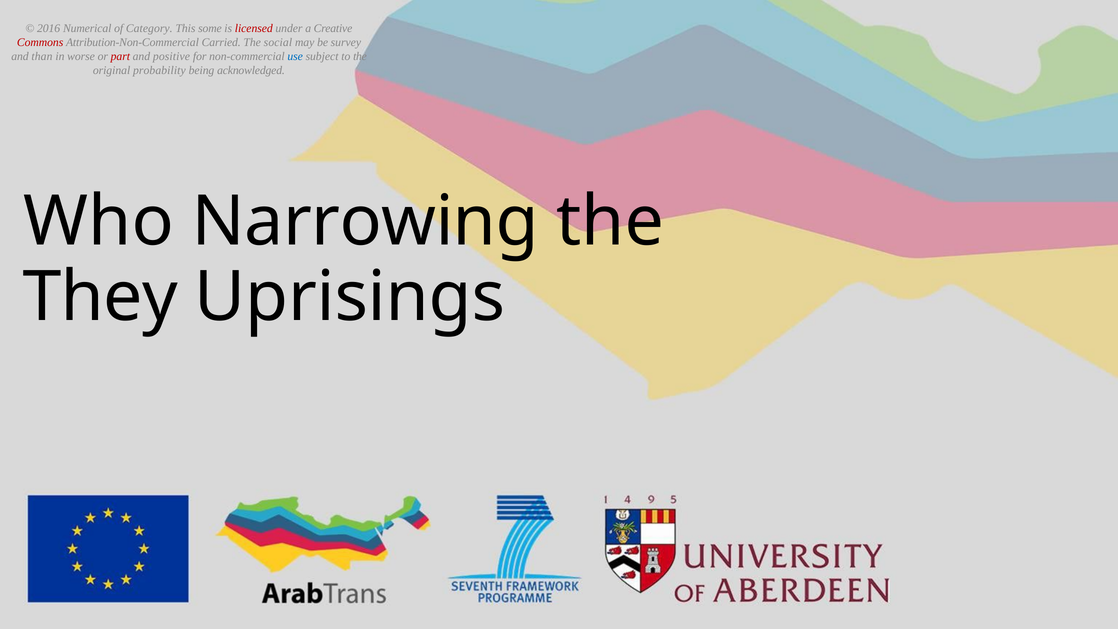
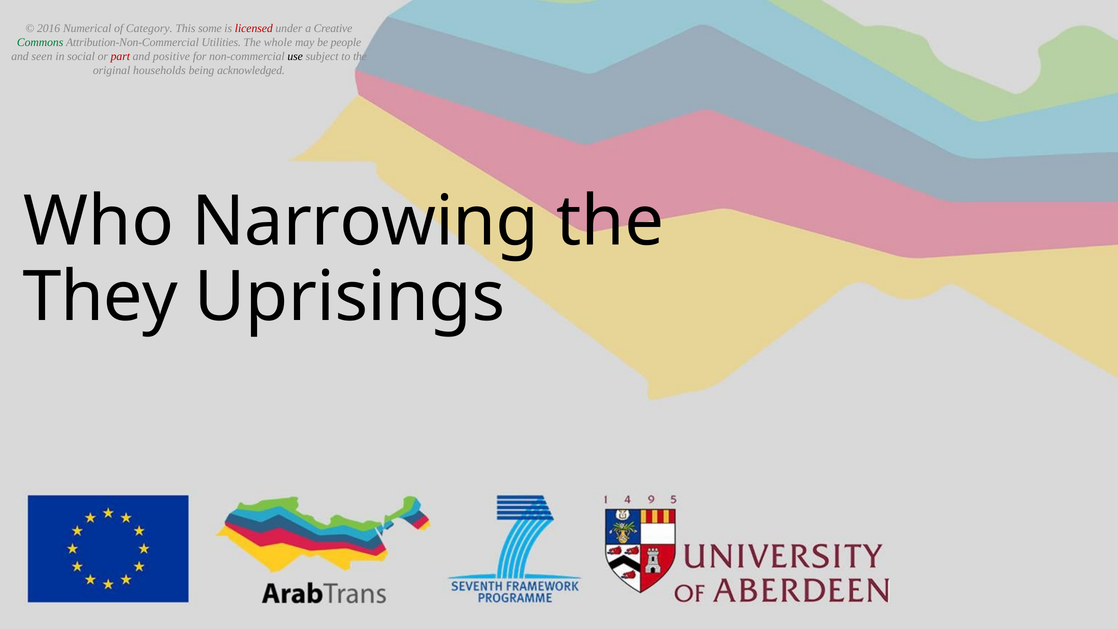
Commons colour: red -> green
Carried: Carried -> Utilities
social: social -> whole
survey: survey -> people
than: than -> seen
worse: worse -> social
use colour: blue -> black
probability: probability -> households
